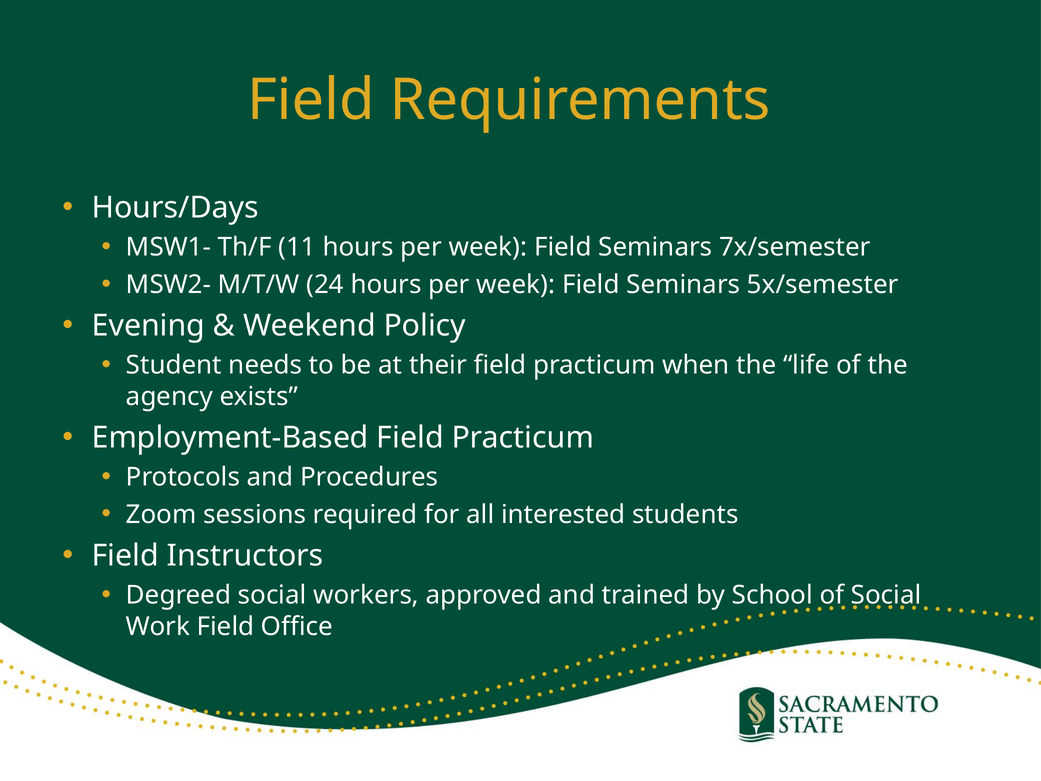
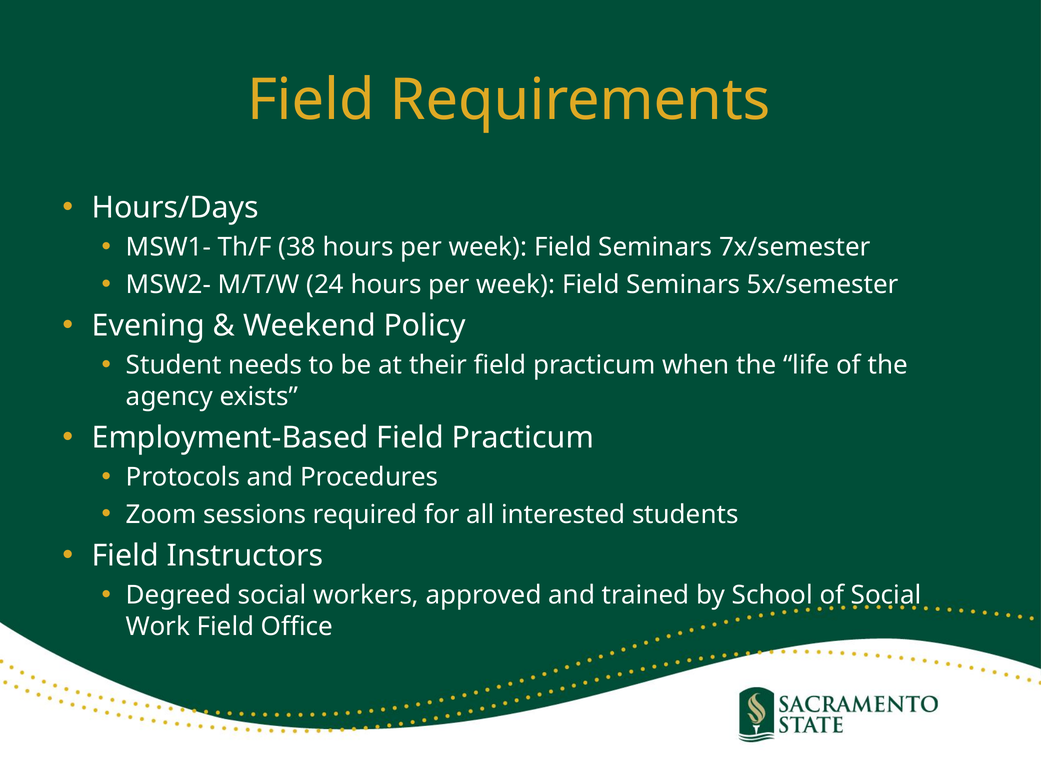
11: 11 -> 38
